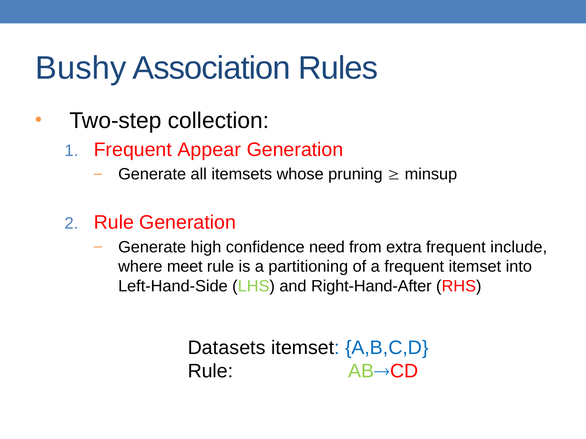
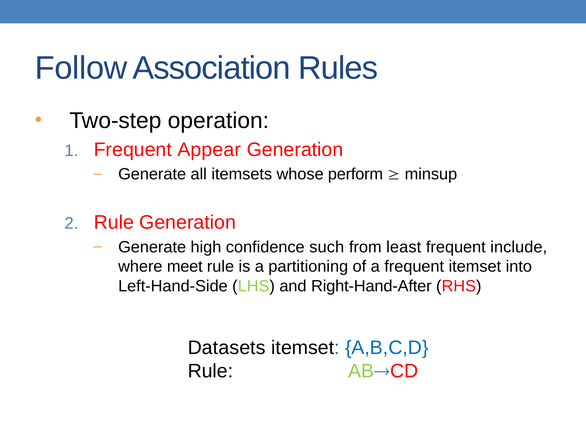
Bushy: Bushy -> Follow
collection: collection -> operation
pruning: pruning -> perform
need: need -> such
extra: extra -> least
